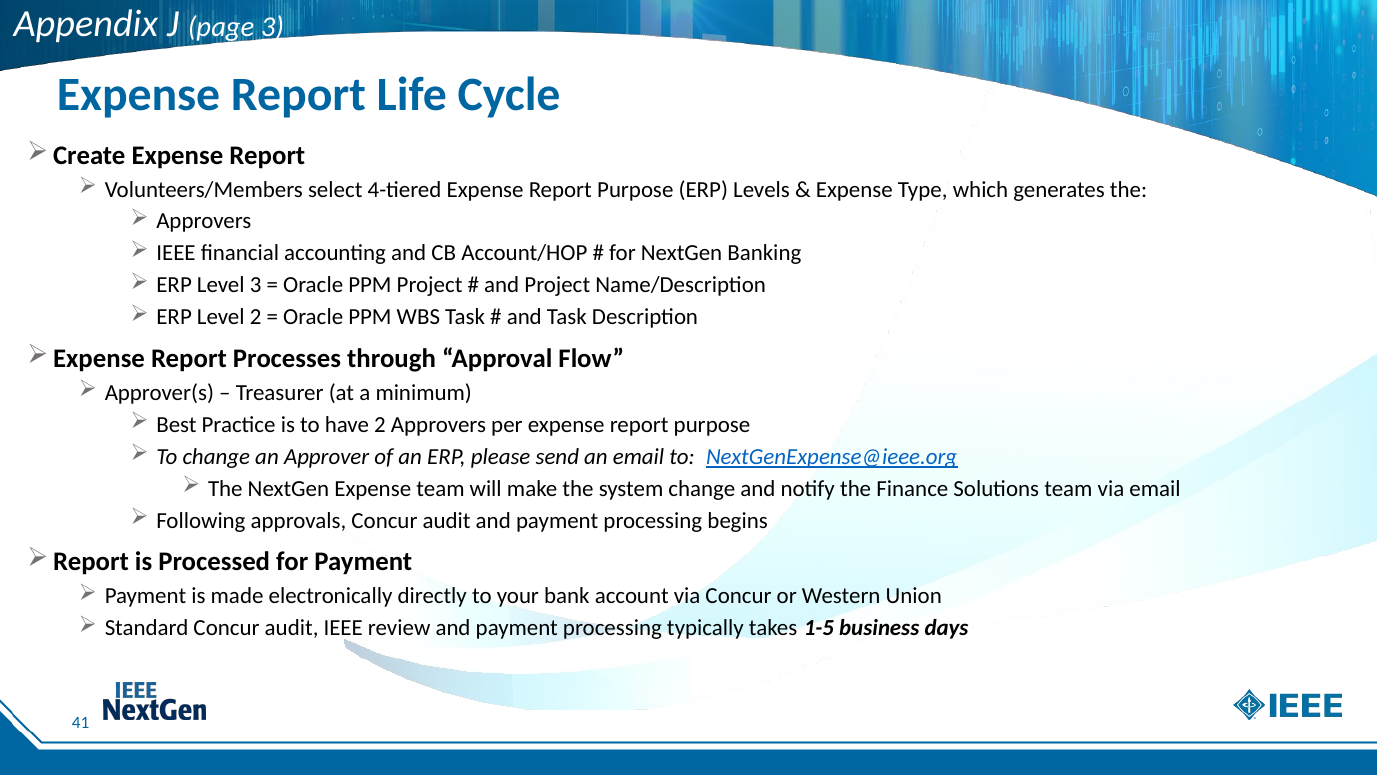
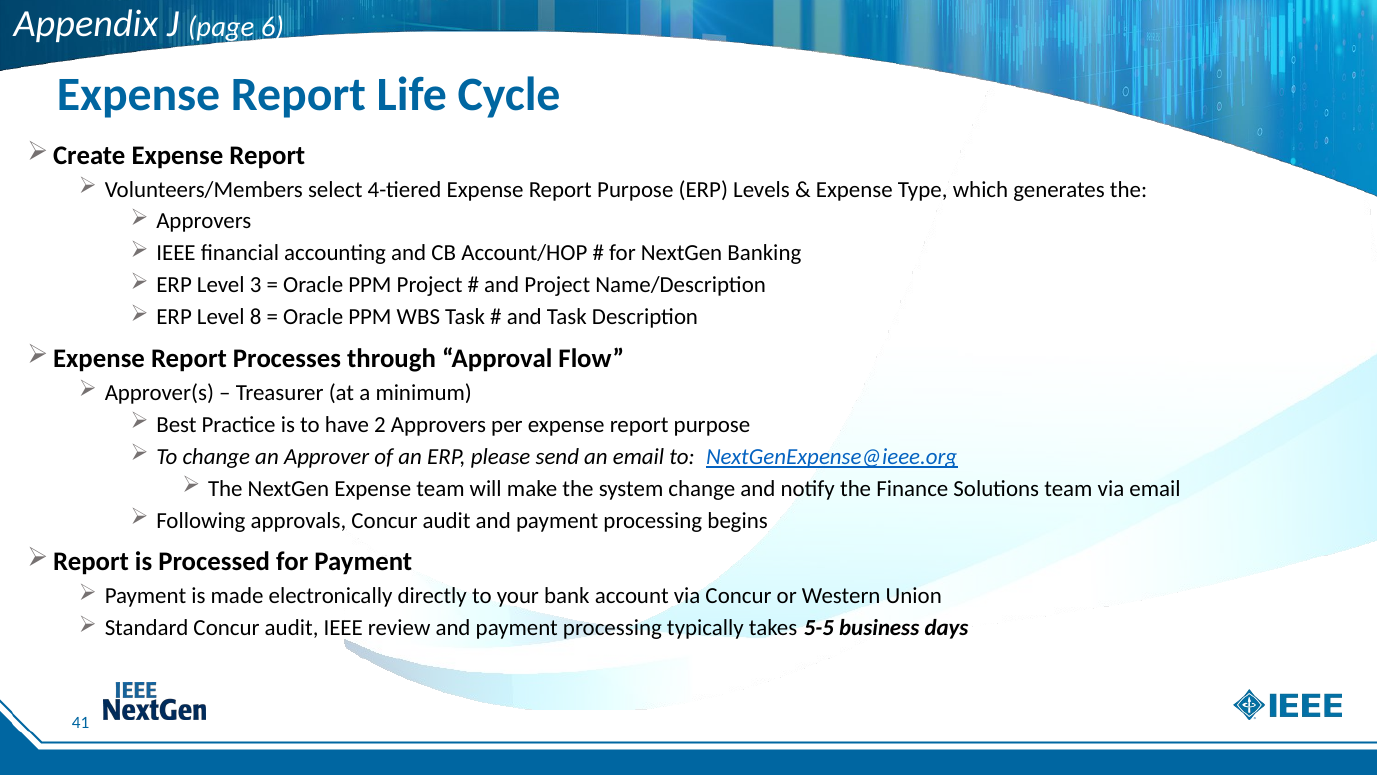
page 3: 3 -> 6
Level 2: 2 -> 8
1-5: 1-5 -> 5-5
